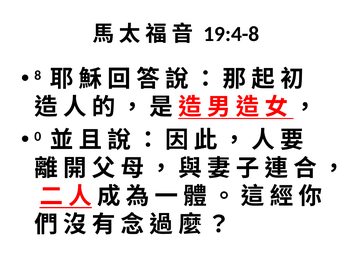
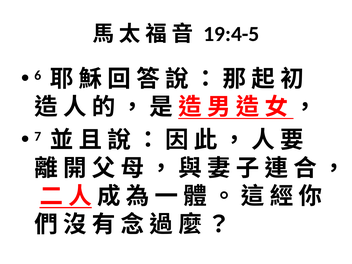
19:4-8: 19:4-8 -> 19:4-5
8: 8 -> 6
0: 0 -> 7
